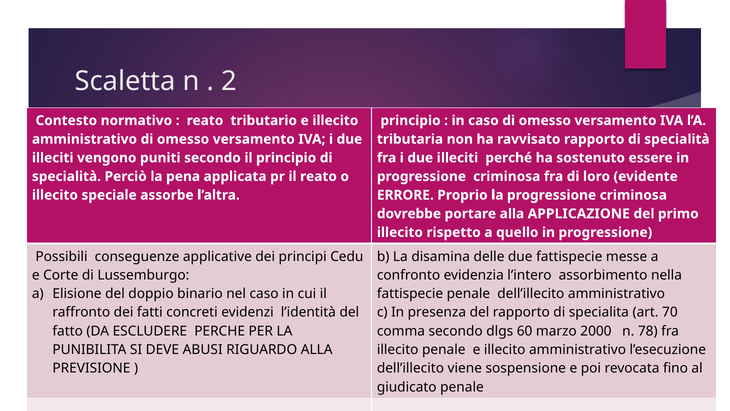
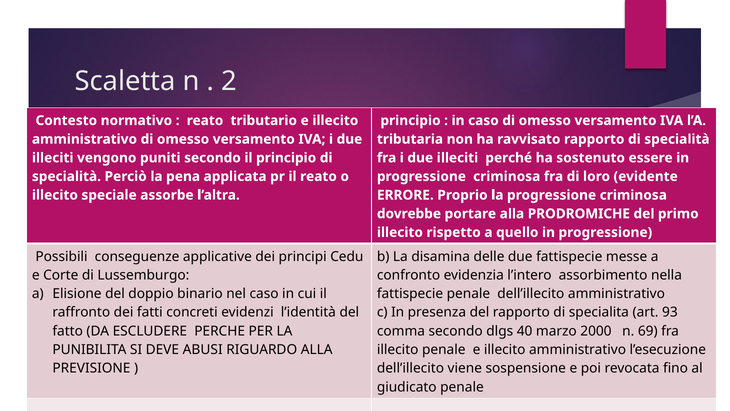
APPLICAZIONE: APPLICAZIONE -> PRODROMICHE
70: 70 -> 93
60: 60 -> 40
78: 78 -> 69
